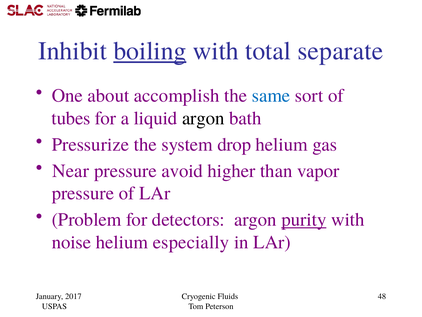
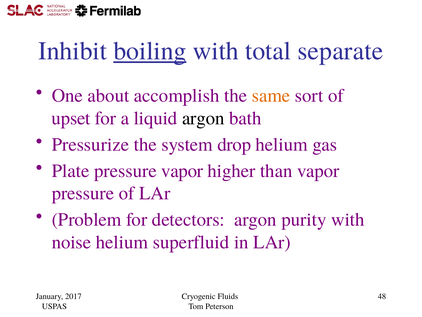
same colour: blue -> orange
tubes: tubes -> upset
Near: Near -> Plate
pressure avoid: avoid -> vapor
purity underline: present -> none
especially: especially -> superfluid
